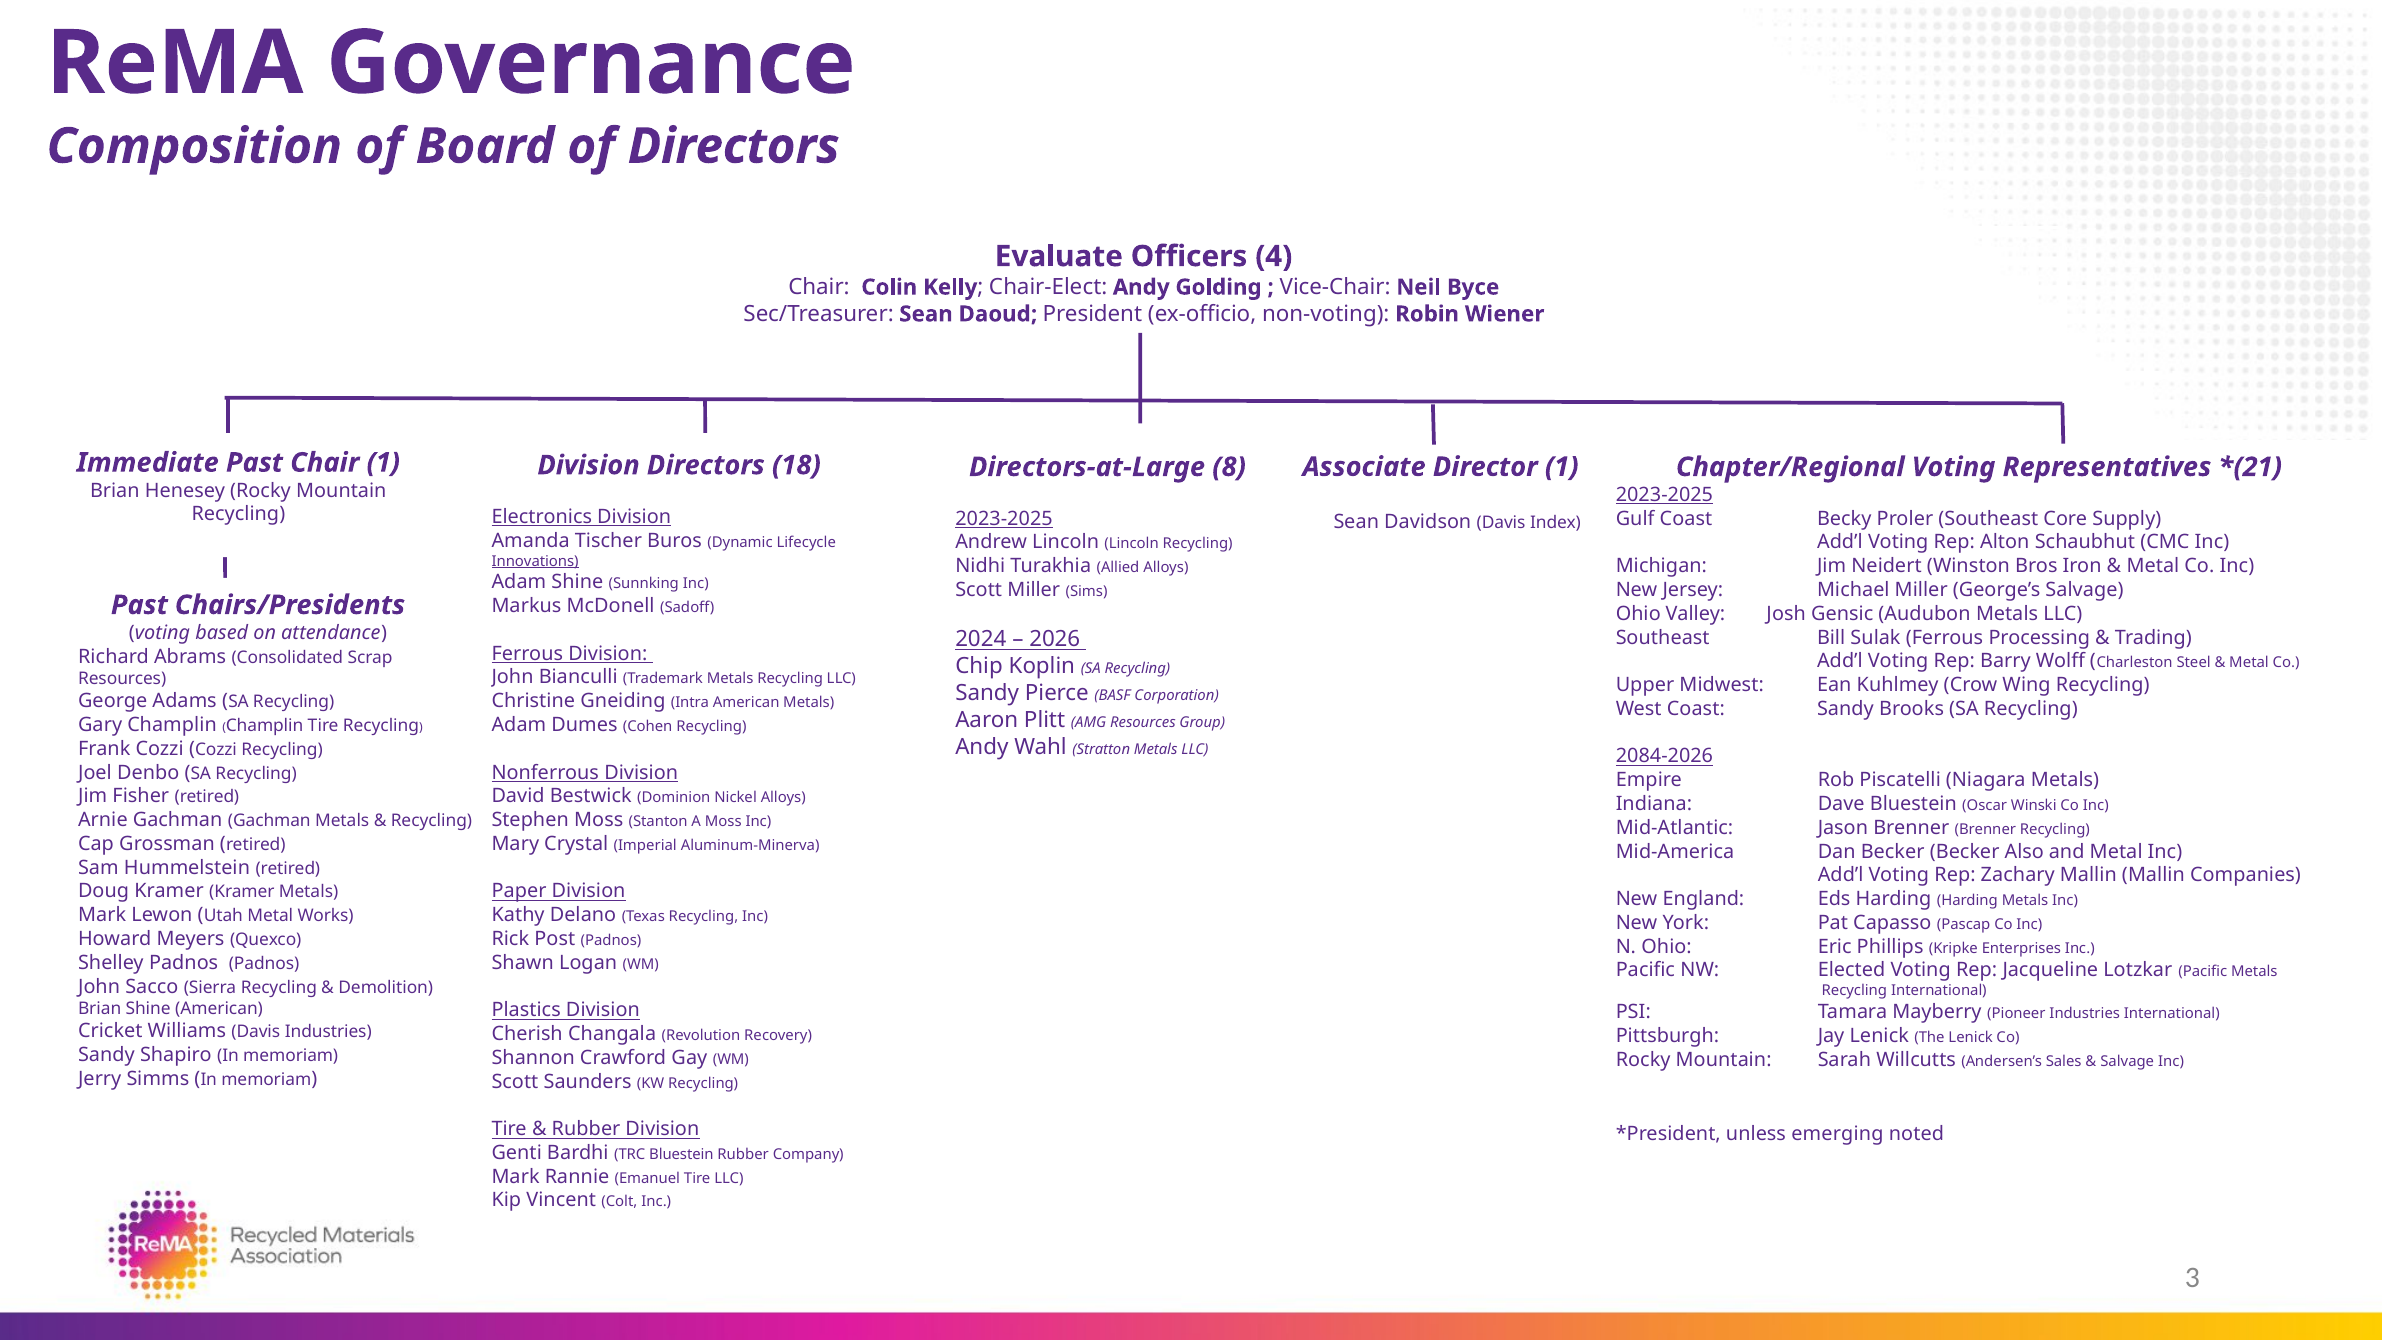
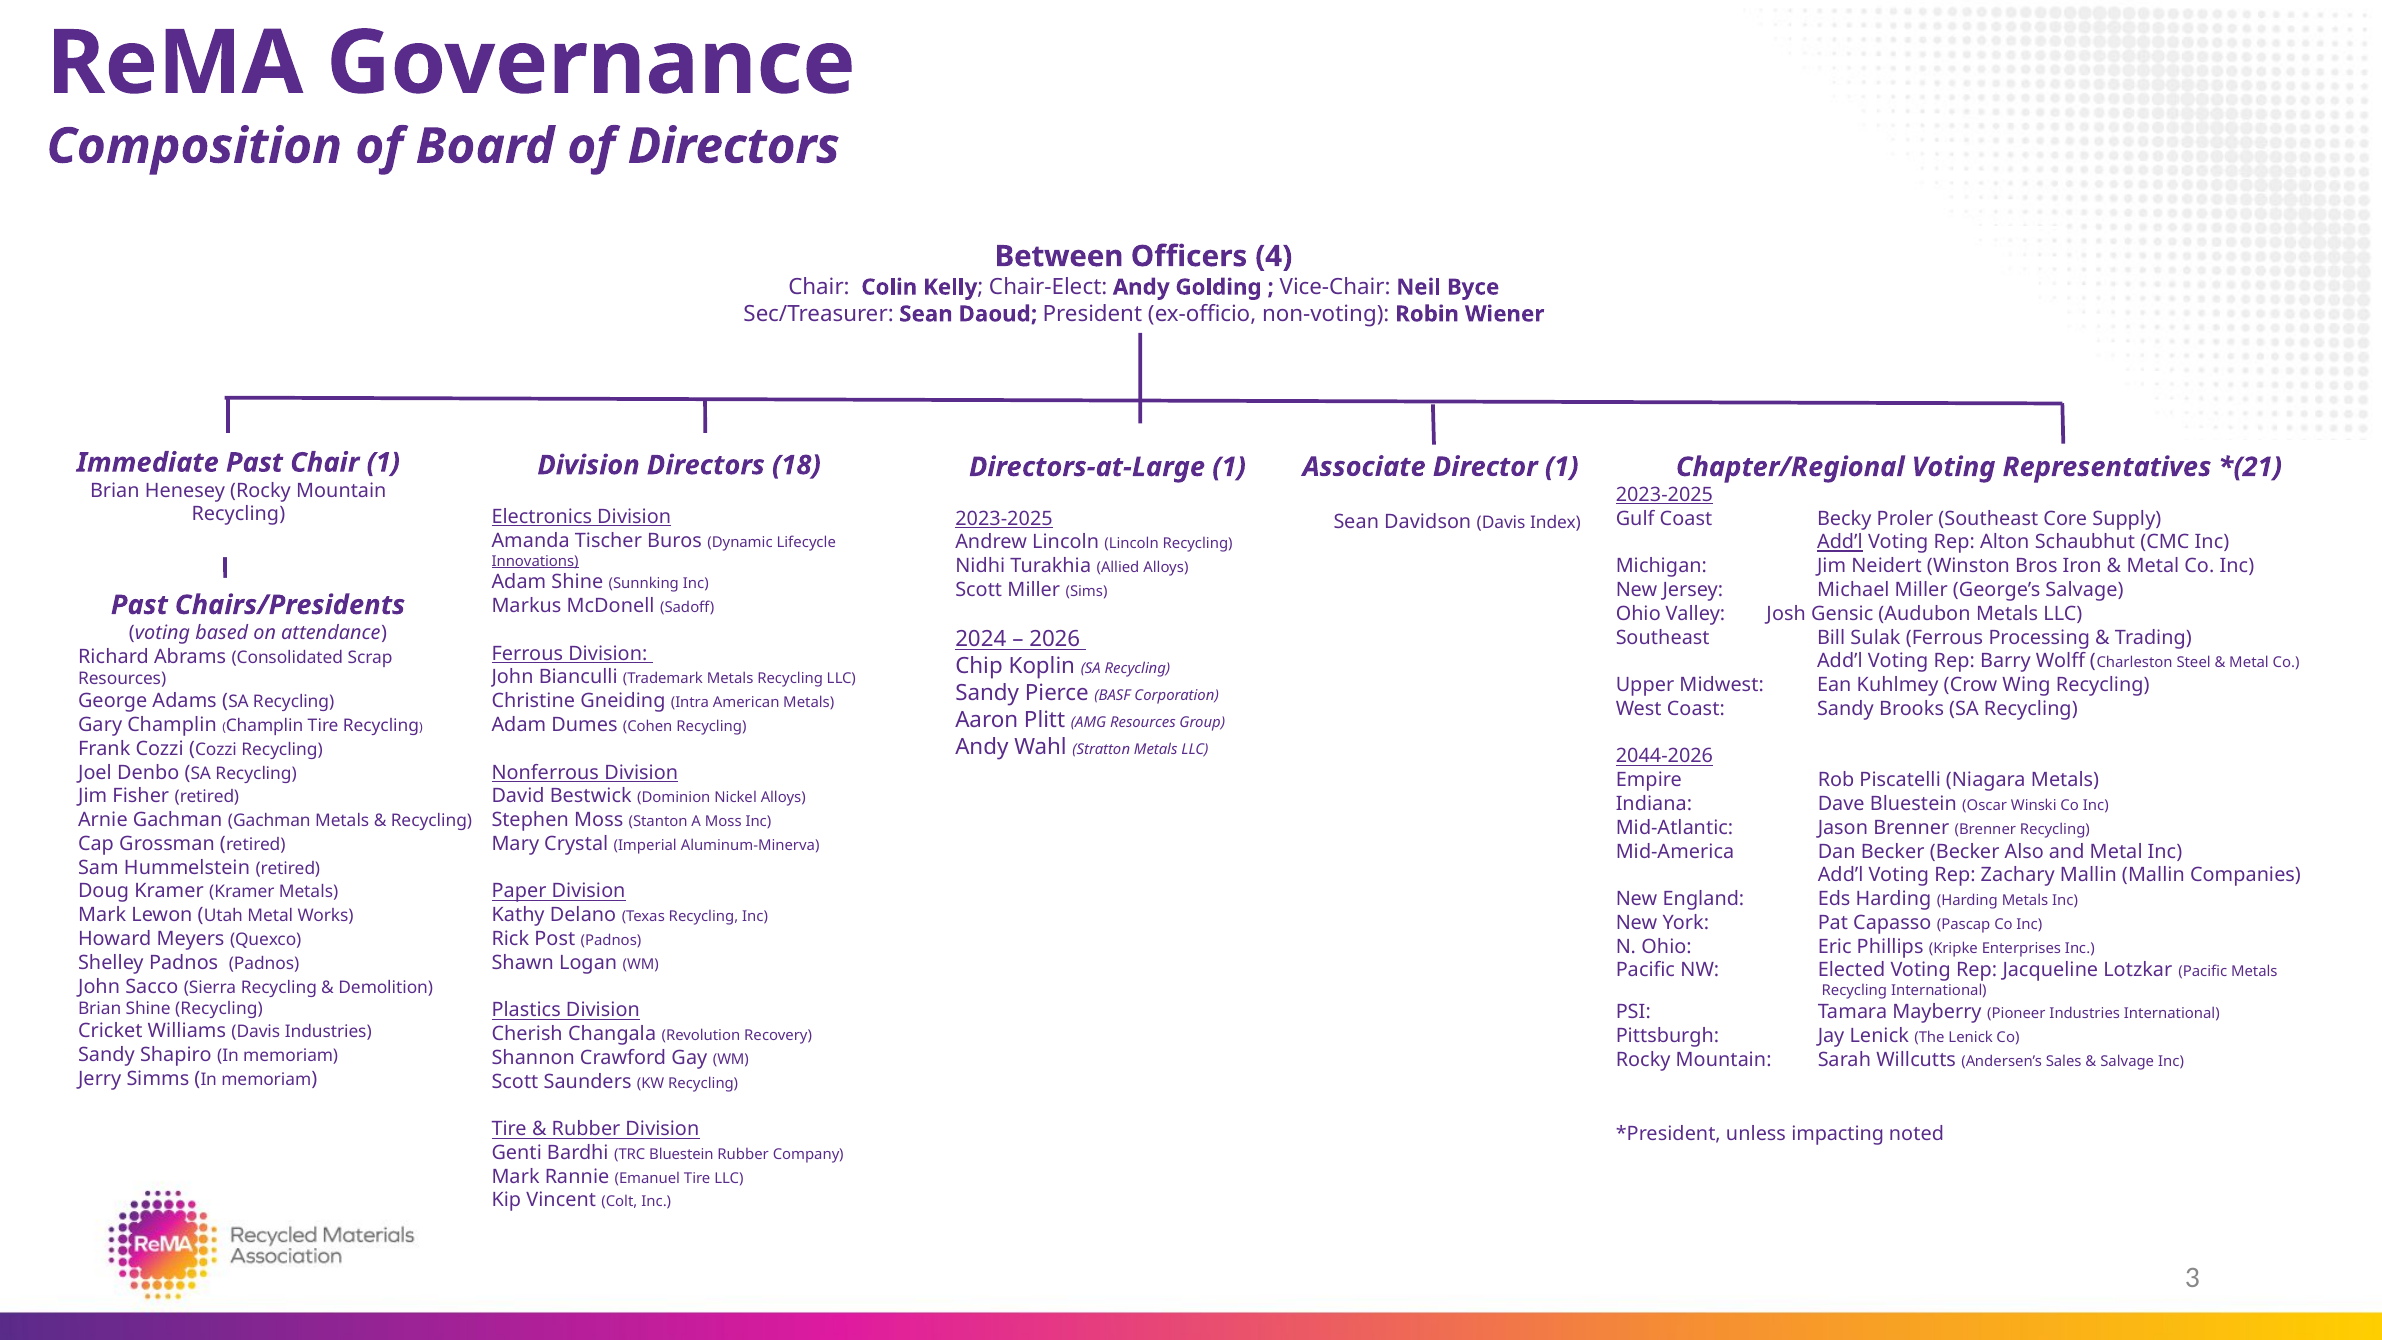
Evaluate: Evaluate -> Between
Directors-at-Large 8: 8 -> 1
Add’l at (1840, 542) underline: none -> present
2084-2026: 2084-2026 -> 2044-2026
Shine American: American -> Recycling
emerging: emerging -> impacting
